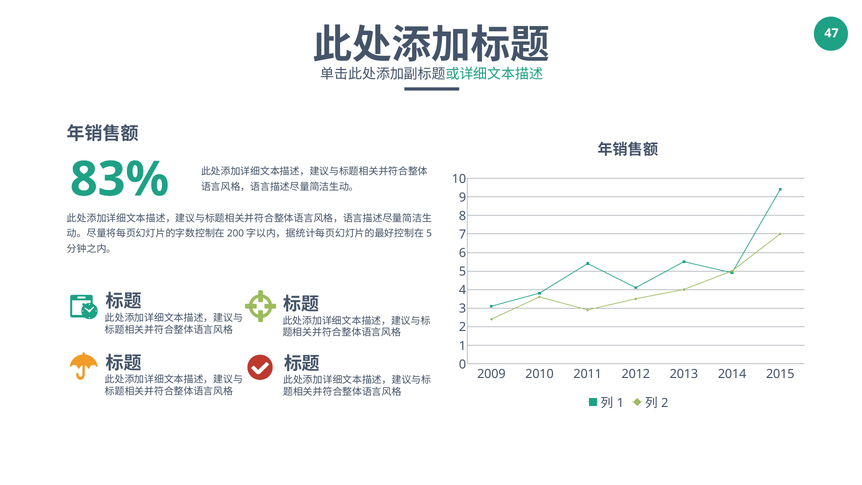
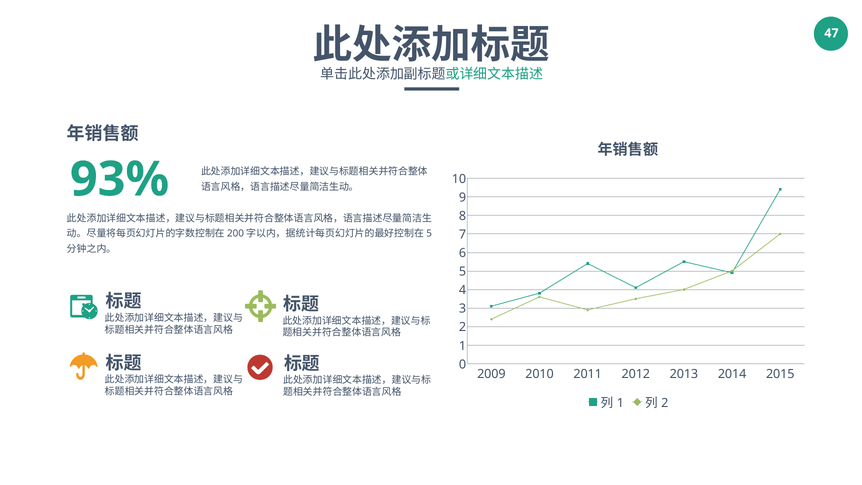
83%: 83% -> 93%
